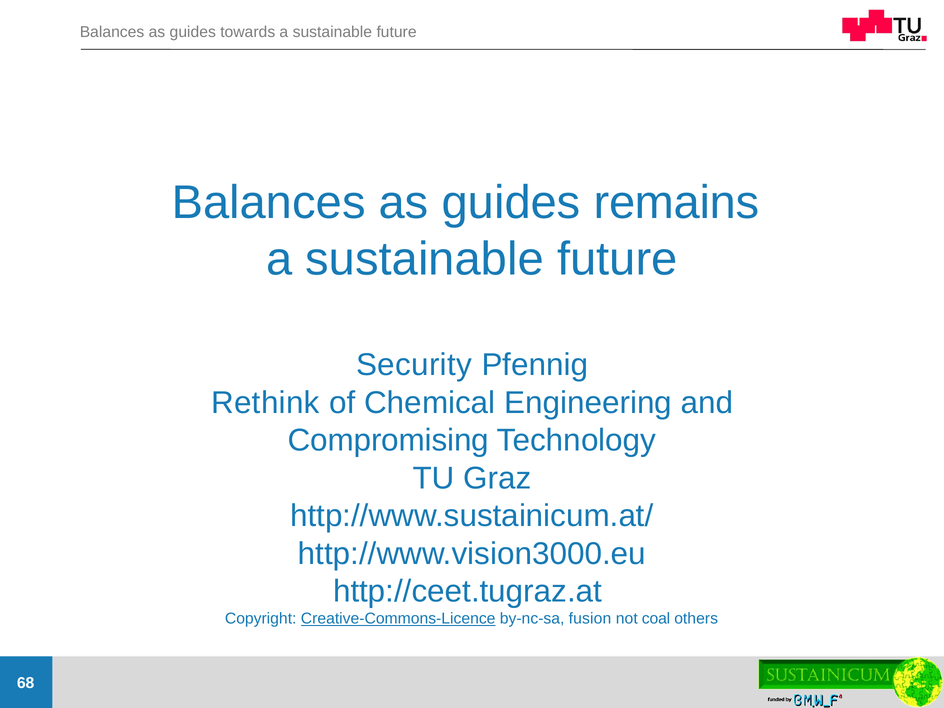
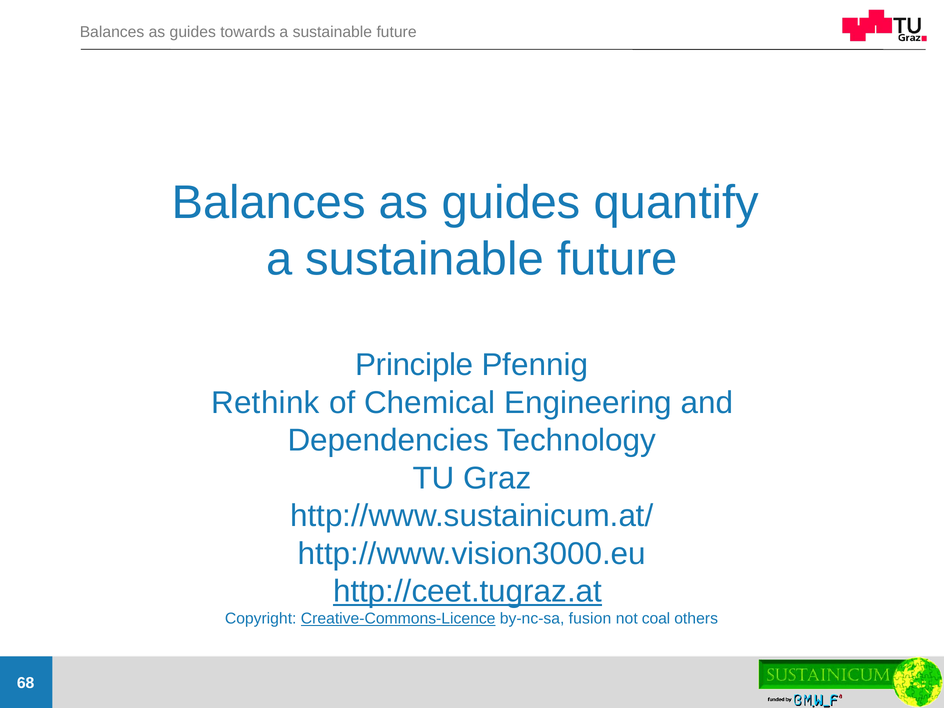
remains: remains -> quantify
Security: Security -> Principle
Compromising: Compromising -> Dependencies
http://ceet.tugraz.at underline: none -> present
